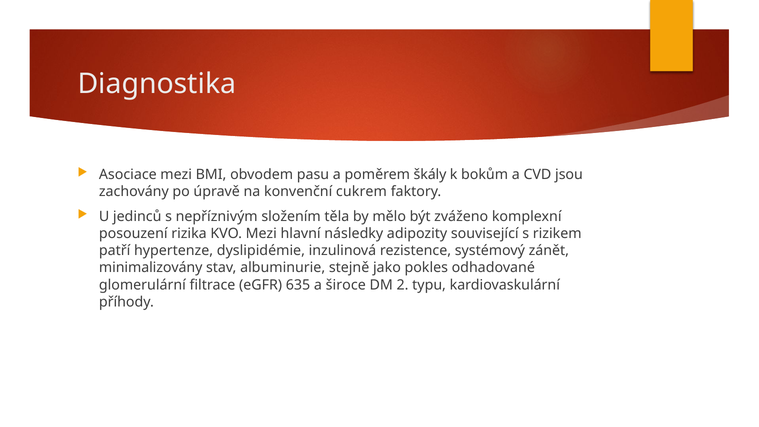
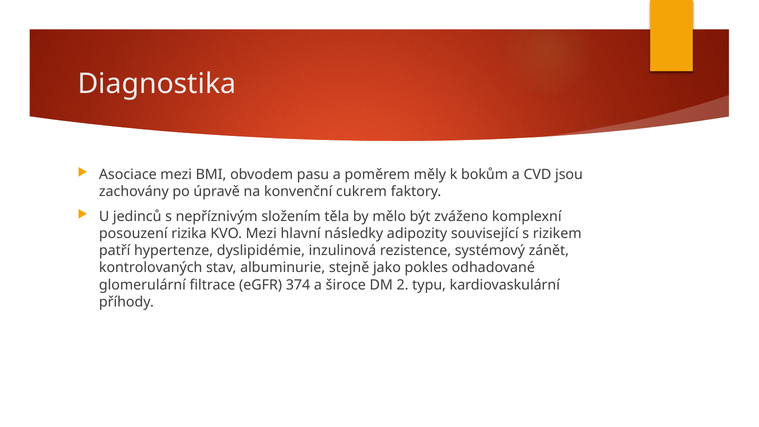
škály: škály -> měly
minimalizovány: minimalizovány -> kontrolovaných
635: 635 -> 374
